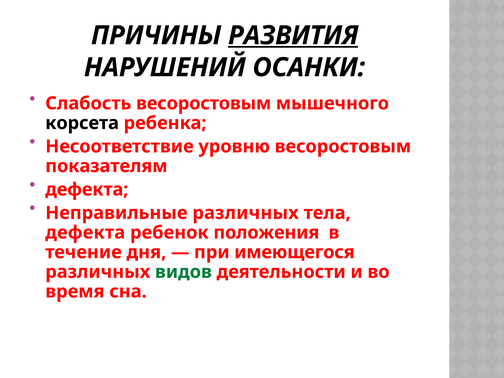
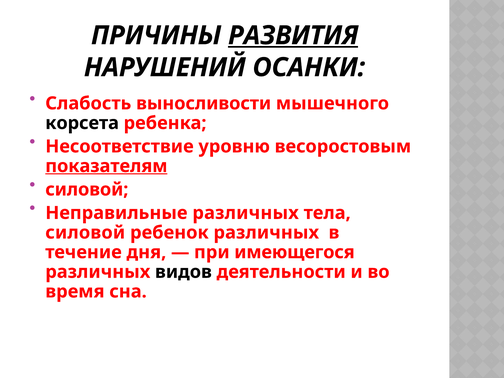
Слабость весоростовым: весоростовым -> выносливости
показателям underline: none -> present
дефекта at (87, 190): дефекта -> силовой
дефекта at (85, 233): дефекта -> силовой
ребенок положения: положения -> различных
видов colour: green -> black
